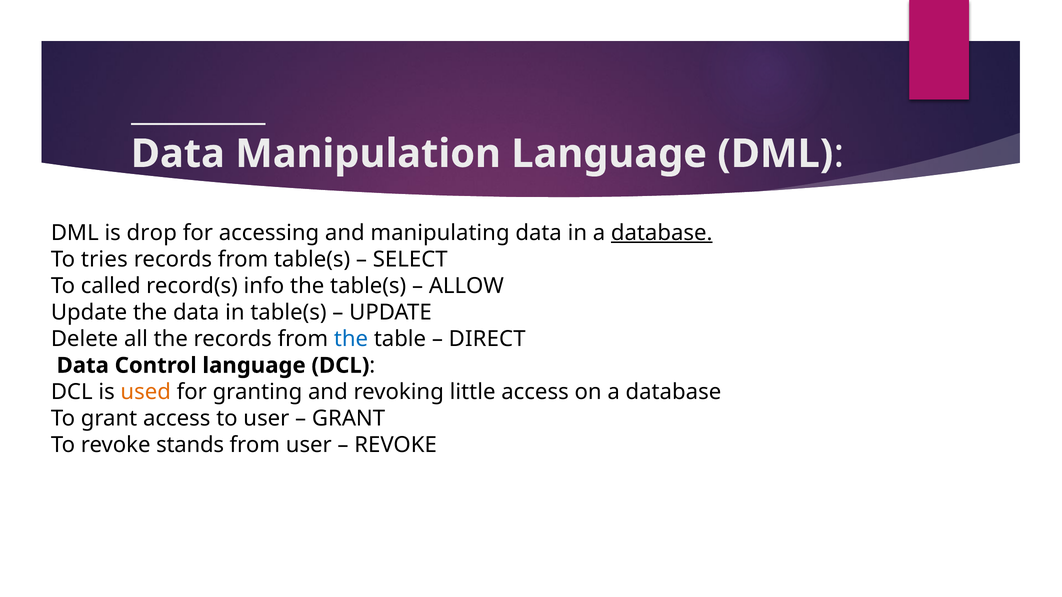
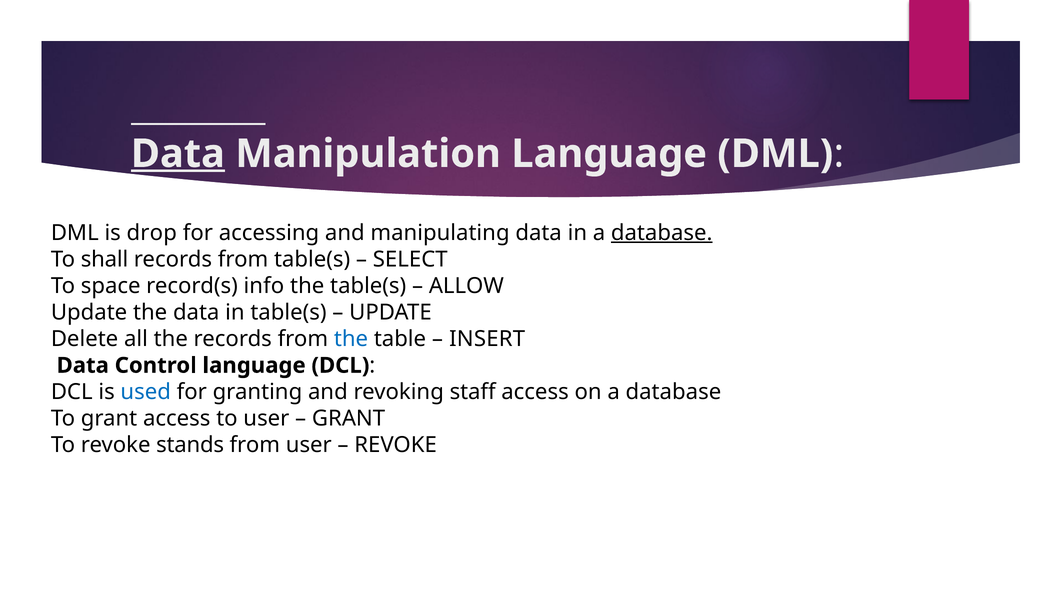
Data at (178, 154) underline: none -> present
tries: tries -> shall
called: called -> space
DIRECT: DIRECT -> INSERT
used colour: orange -> blue
little: little -> staff
